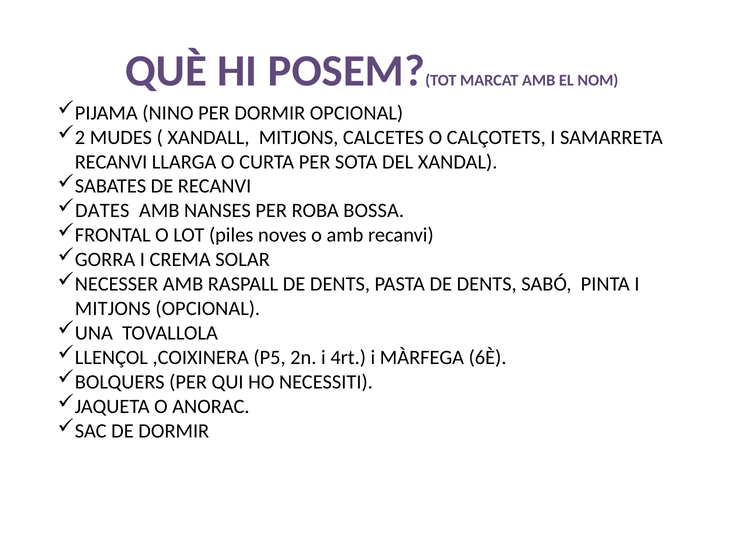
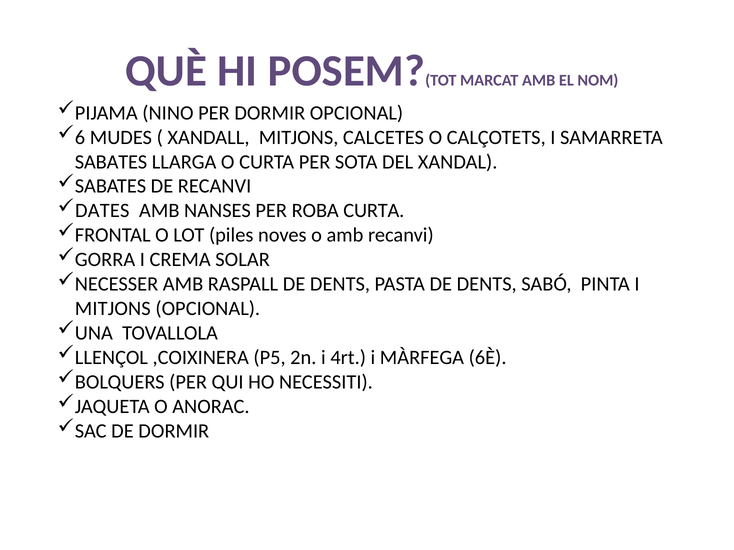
2: 2 -> 6
RECANVI at (111, 162): RECANVI -> SABATES
ROBA BOSSA: BOSSA -> CURTA
